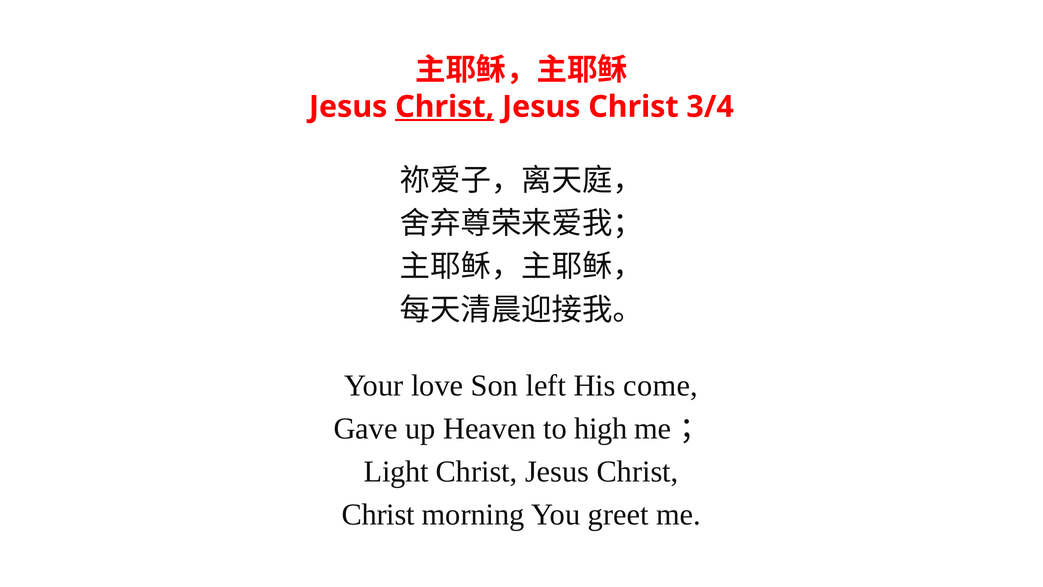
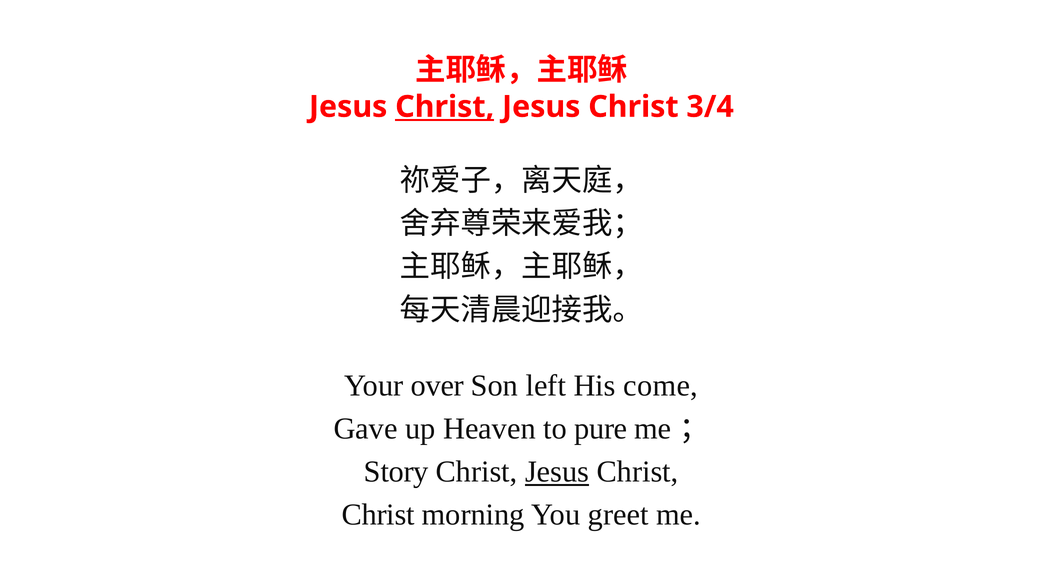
love: love -> over
high: high -> pure
Light: Light -> Story
Jesus at (557, 472) underline: none -> present
